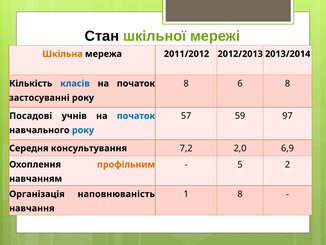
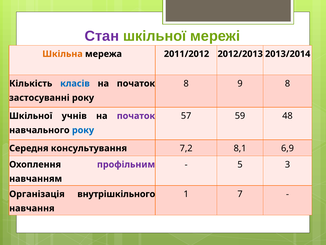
Стан colour: black -> purple
6: 6 -> 9
97: 97 -> 48
Посадові at (31, 116): Посадові -> Шкільної
початок at (136, 116) colour: blue -> purple
2,0: 2,0 -> 8,1
2: 2 -> 3
профільним colour: orange -> purple
1 8: 8 -> 7
наповнюваність: наповнюваність -> внутрішкільного
